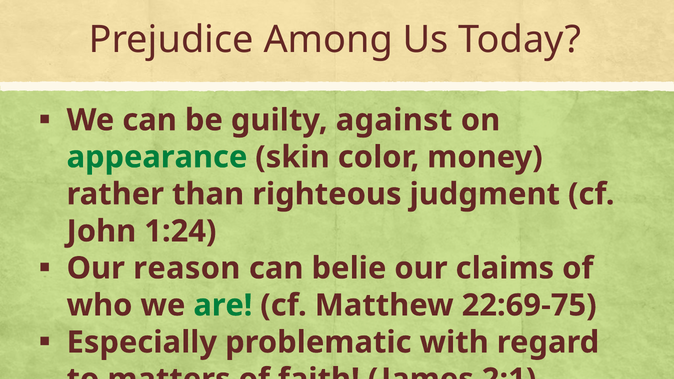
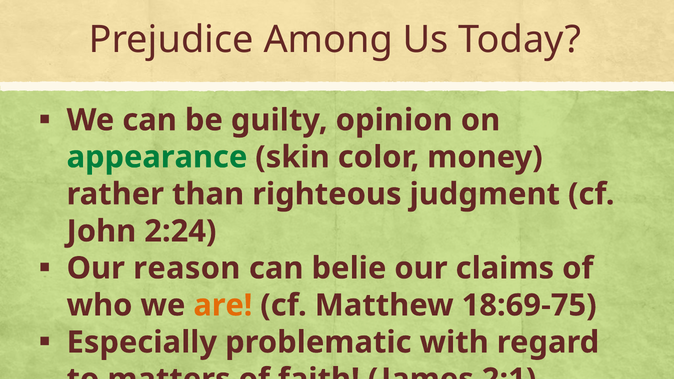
against: against -> opinion
1:24: 1:24 -> 2:24
are colour: green -> orange
22:69-75: 22:69-75 -> 18:69-75
